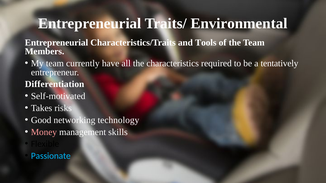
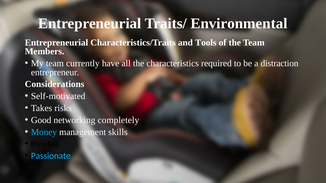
tentatively: tentatively -> distraction
Differentiation: Differentiation -> Considerations
technology: technology -> completely
Money colour: pink -> light blue
